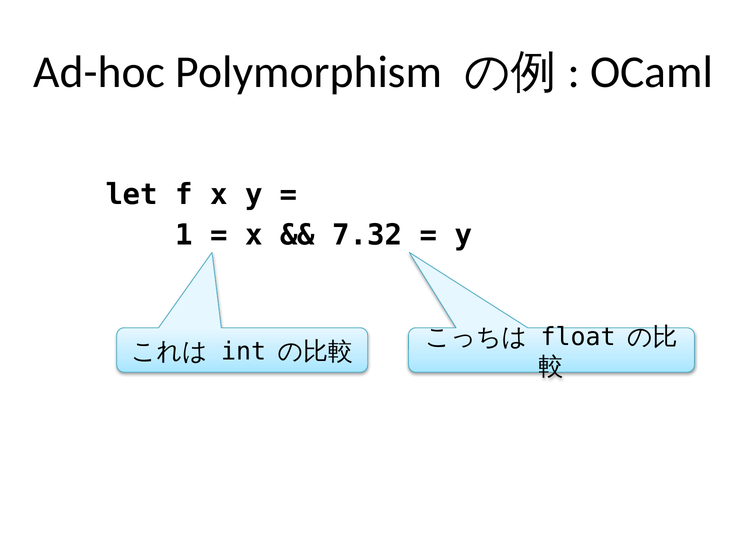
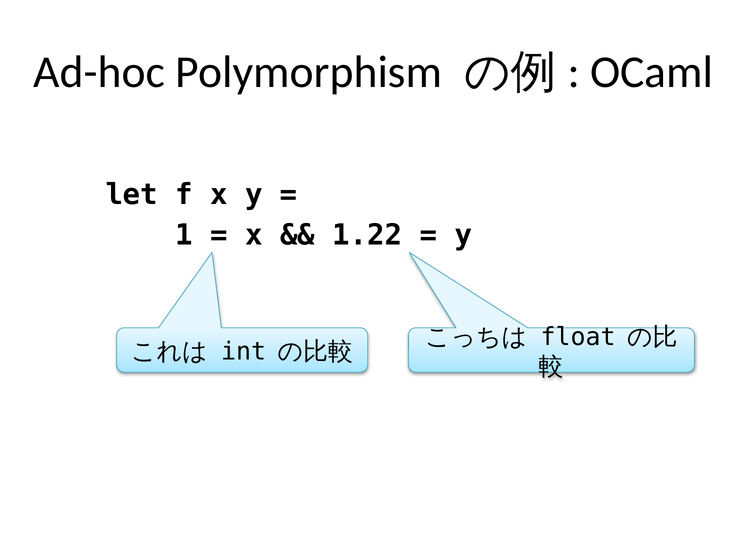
7.32: 7.32 -> 1.22
